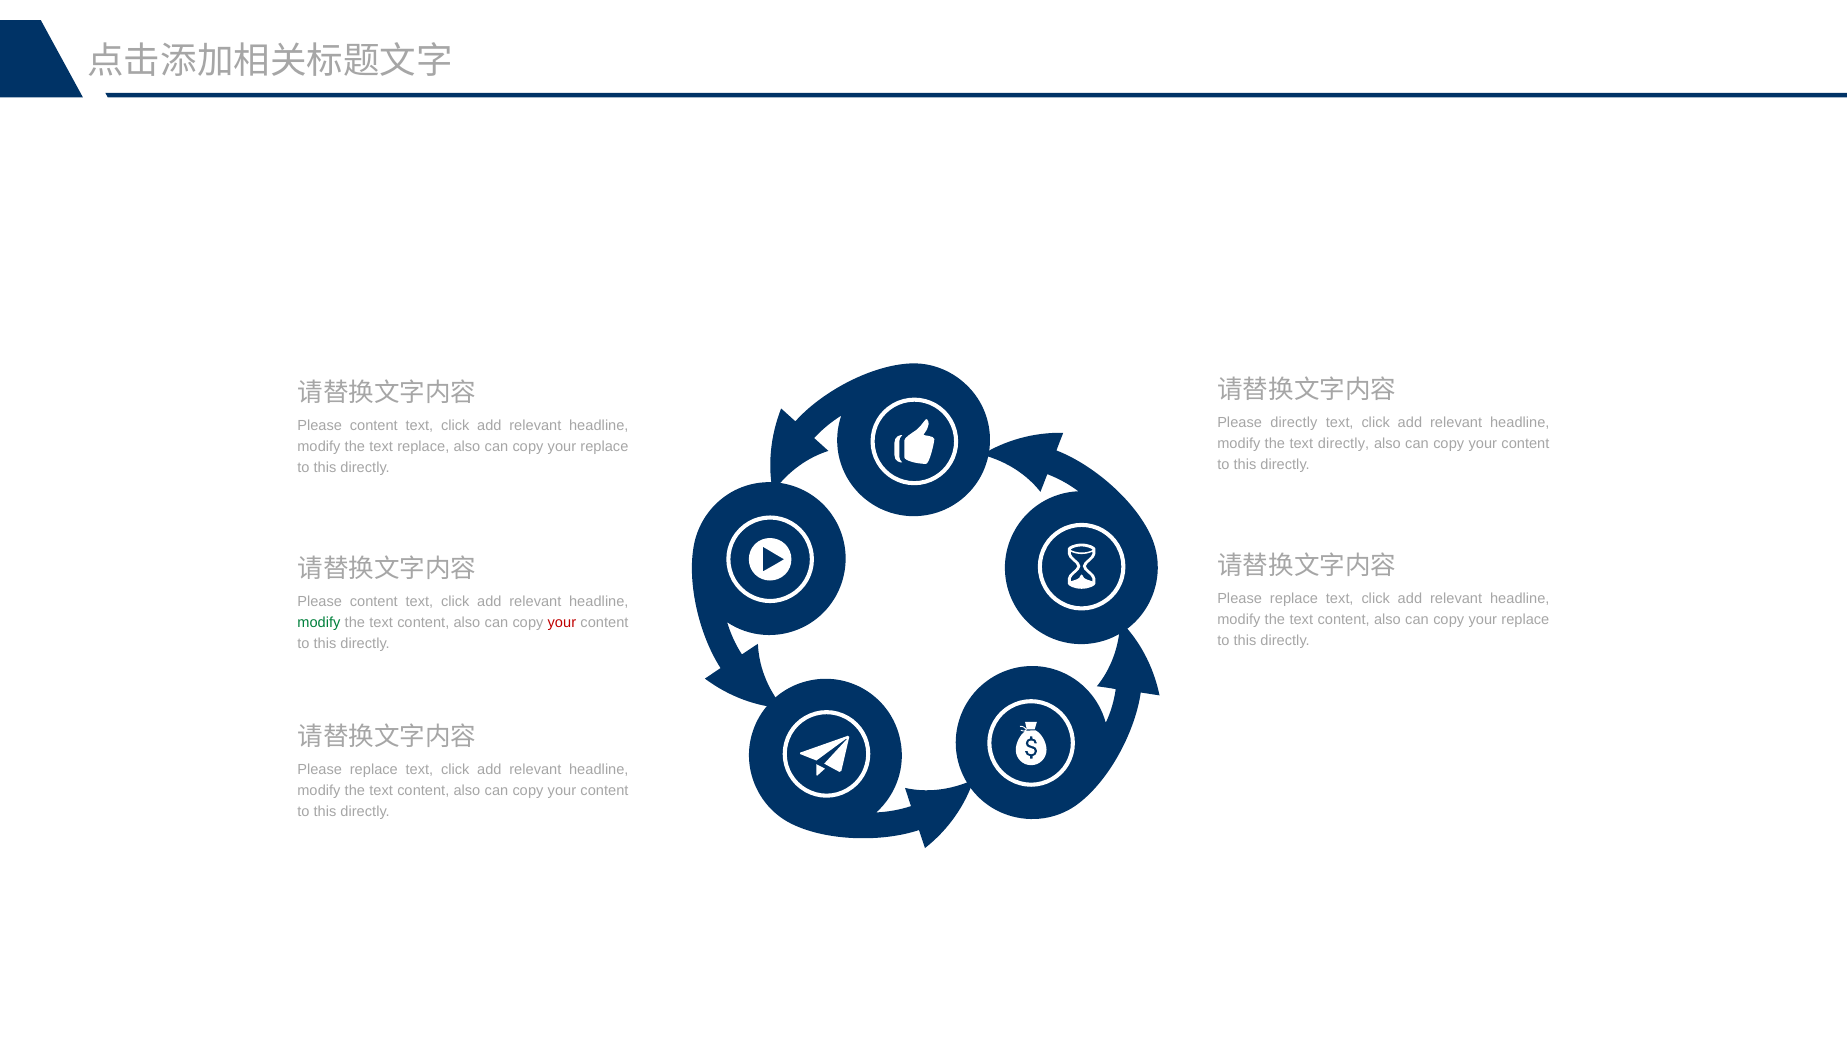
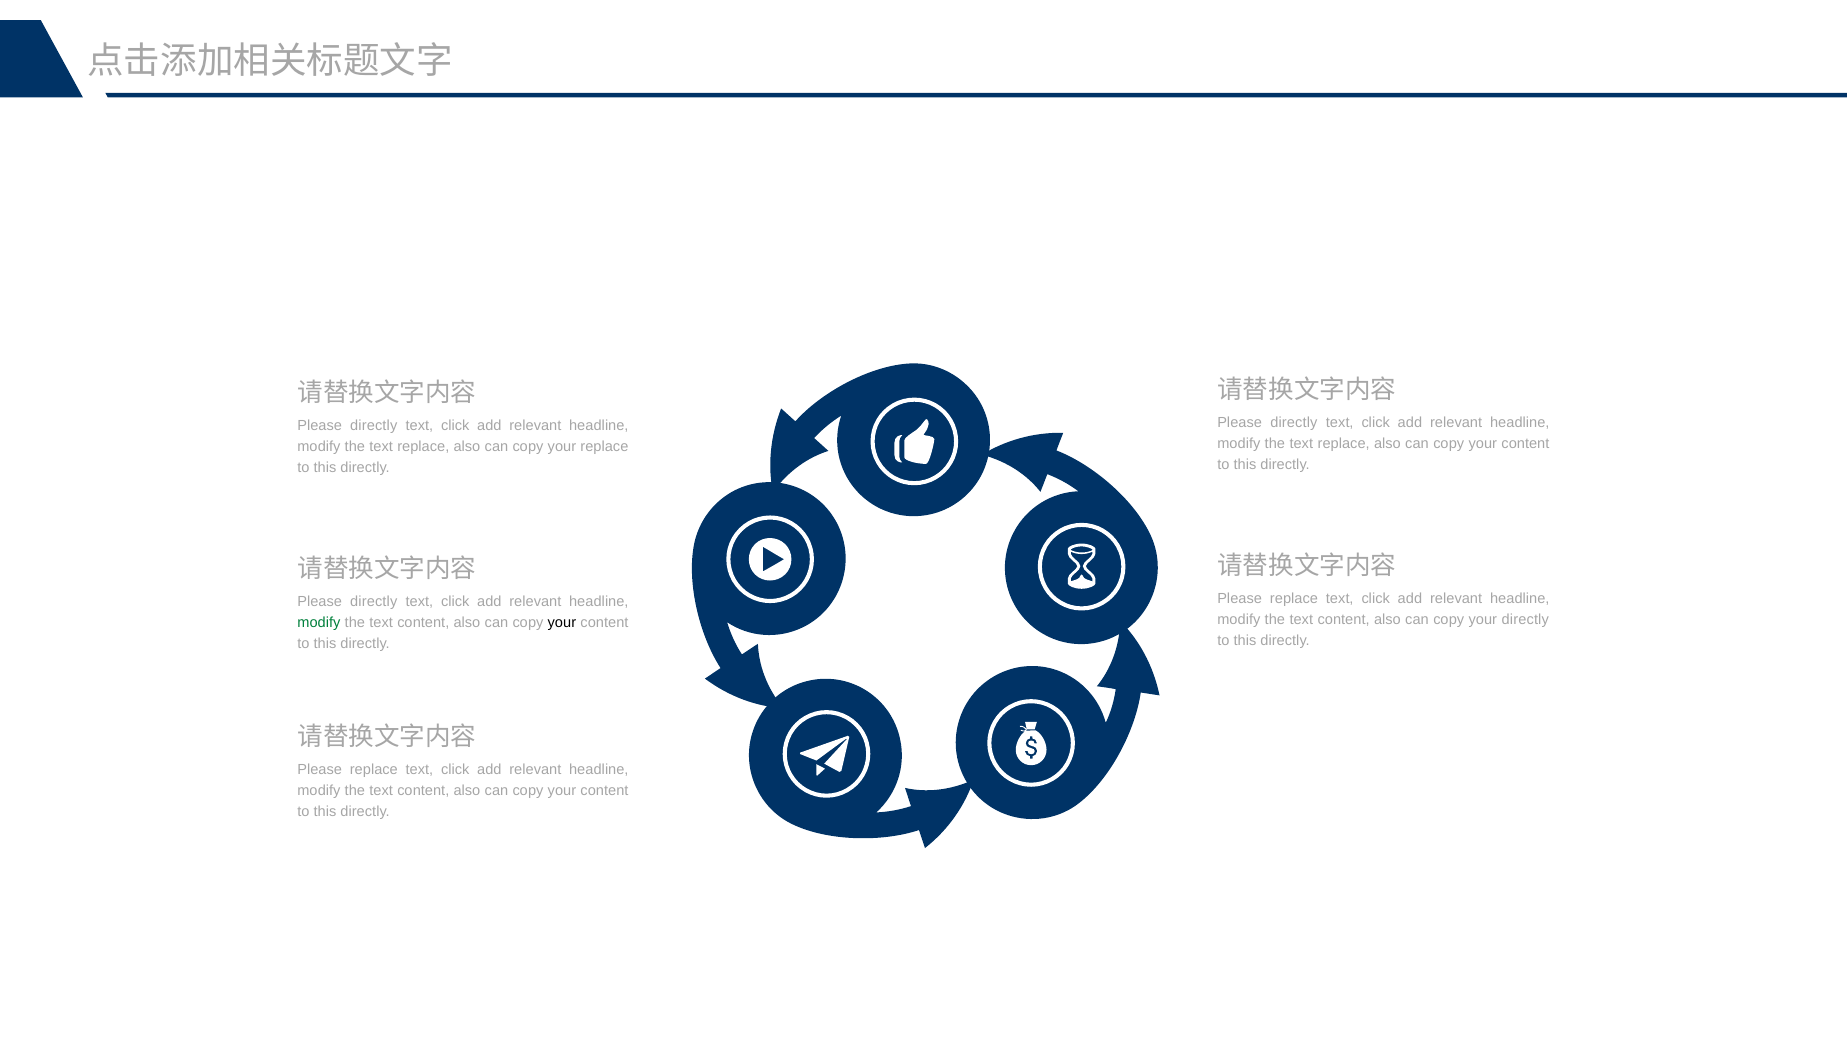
content at (374, 425): content -> directly
directly at (1344, 444): directly -> replace
content at (374, 602): content -> directly
replace at (1525, 620): replace -> directly
your at (562, 623) colour: red -> black
